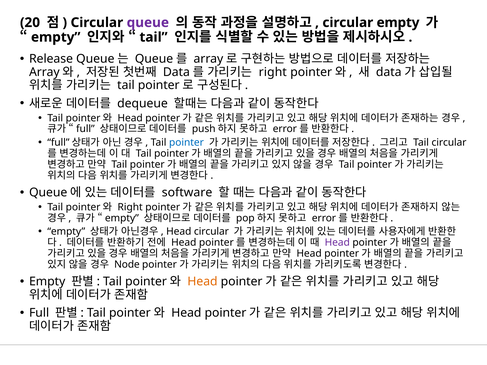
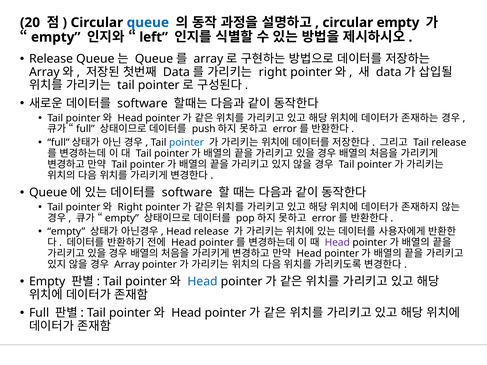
queue colour: purple -> blue
tail at (154, 37): tail -> left
dequeue at (143, 104): dequeue -> software
Tail circular: circular -> release
Head circular: circular -> release
Node: Node -> Array
Head at (202, 282) colour: orange -> blue
